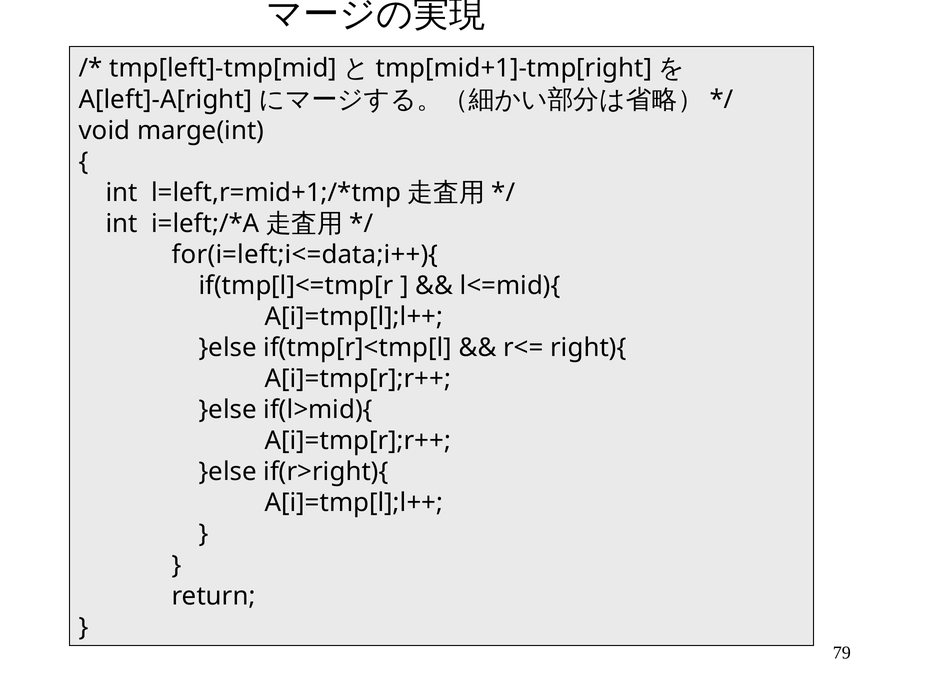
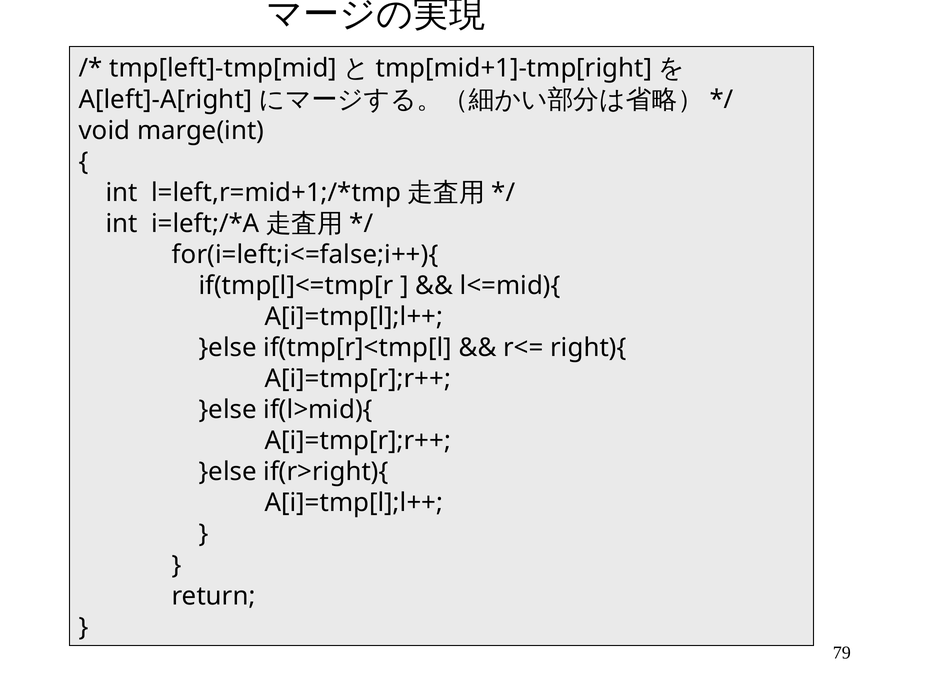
for(i=left;i<=data;i++){: for(i=left;i<=data;i++){ -> for(i=left;i<=false;i++){
